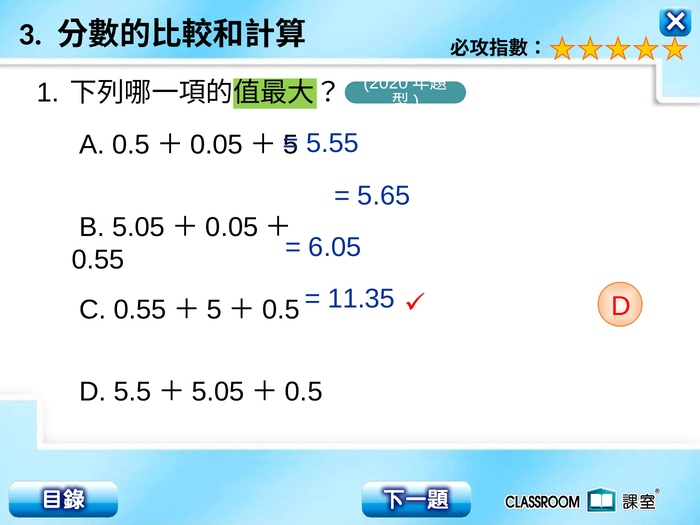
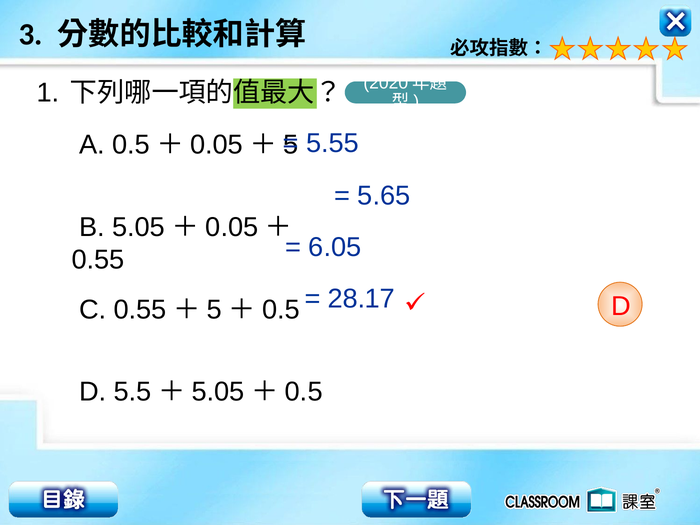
11.35: 11.35 -> 28.17
